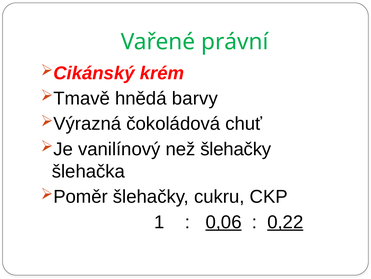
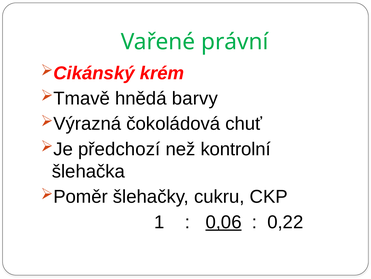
vanilínový: vanilínový -> předchozí
než šlehačky: šlehačky -> kontrolní
0,22 underline: present -> none
